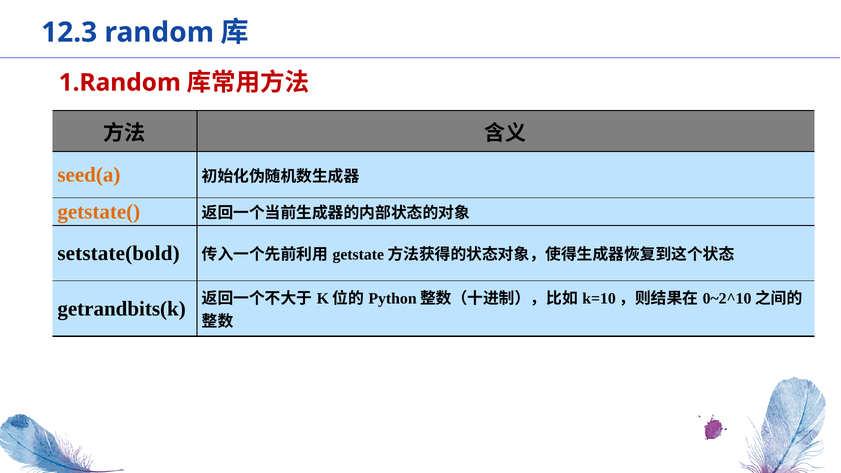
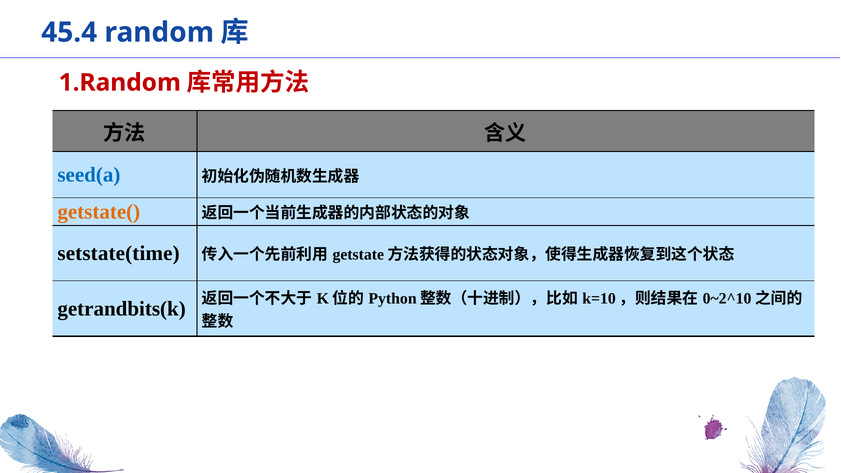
12.3: 12.3 -> 45.4
seed(a colour: orange -> blue
setstate(bold: setstate(bold -> setstate(time
